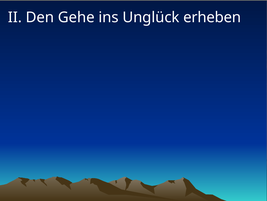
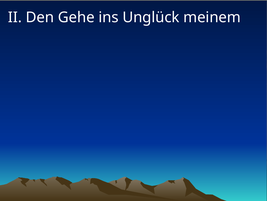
erheben: erheben -> meinem
